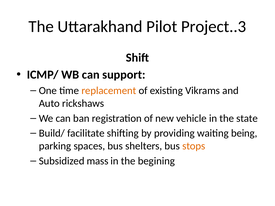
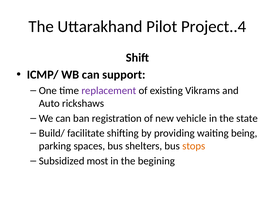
Project..3: Project..3 -> Project..4
replacement colour: orange -> purple
mass: mass -> most
